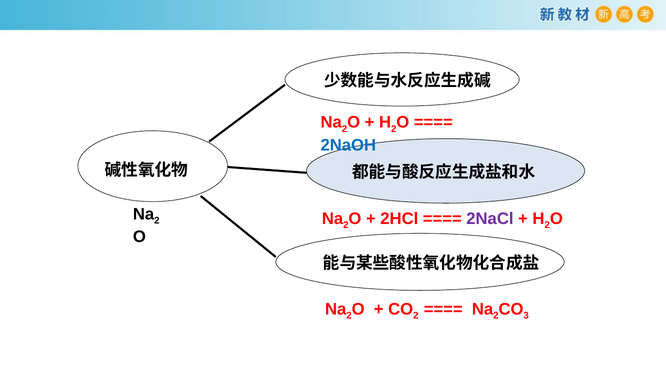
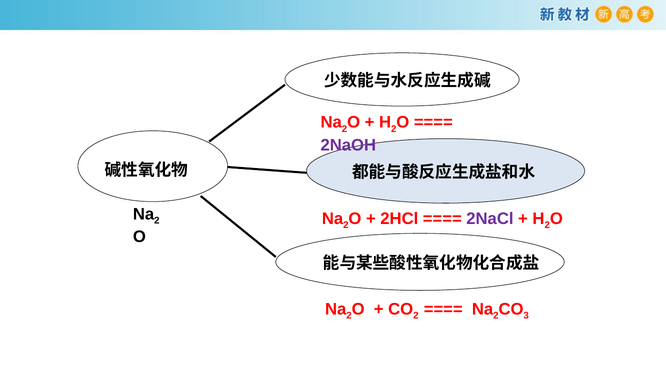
2NaOH colour: blue -> purple
